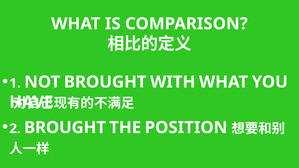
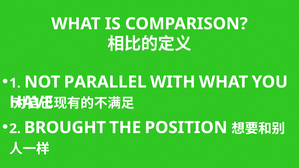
NOT BROUGHT: BROUGHT -> PARALLEL
